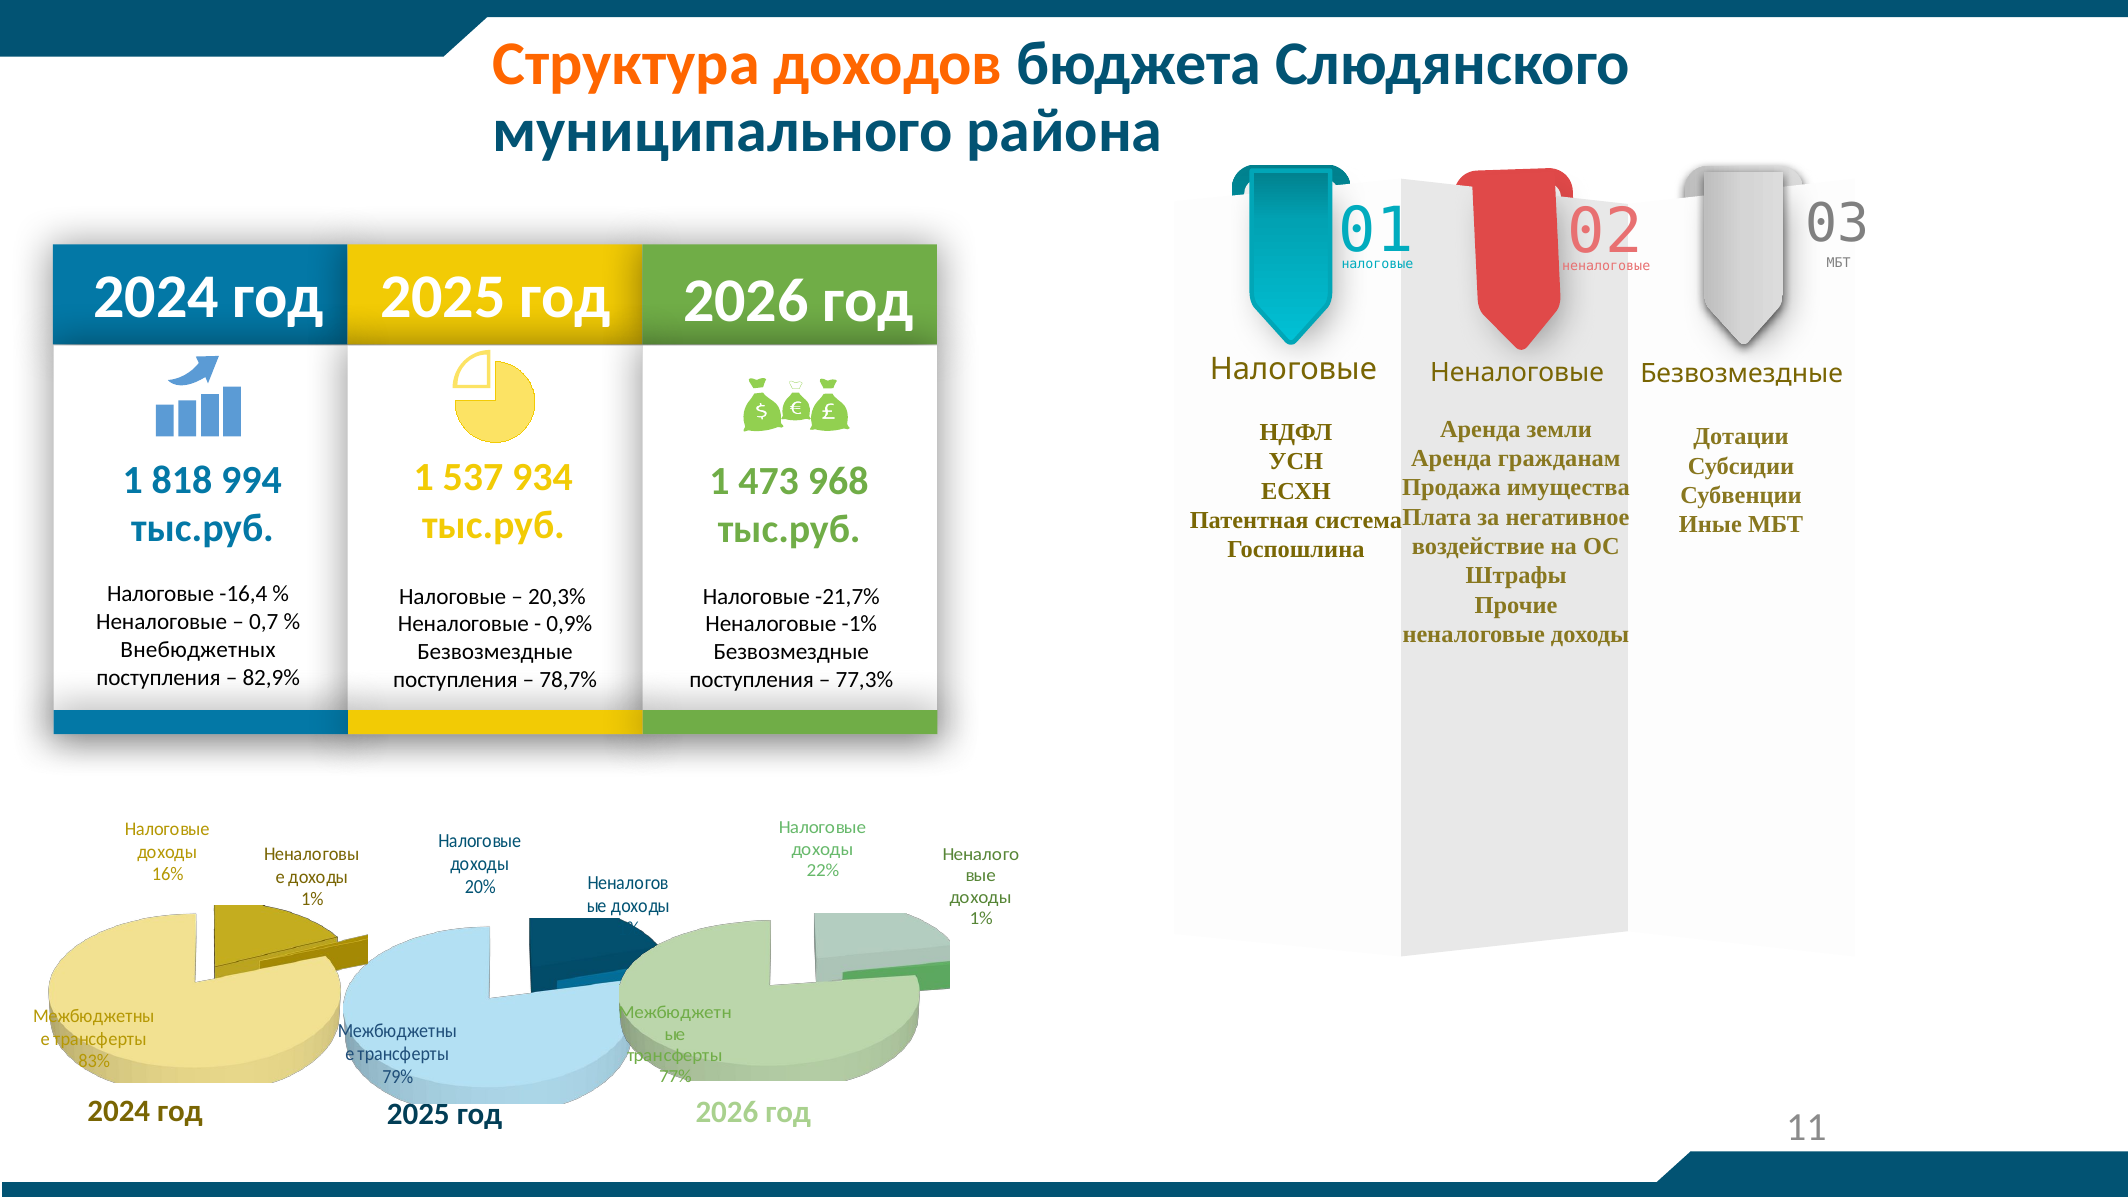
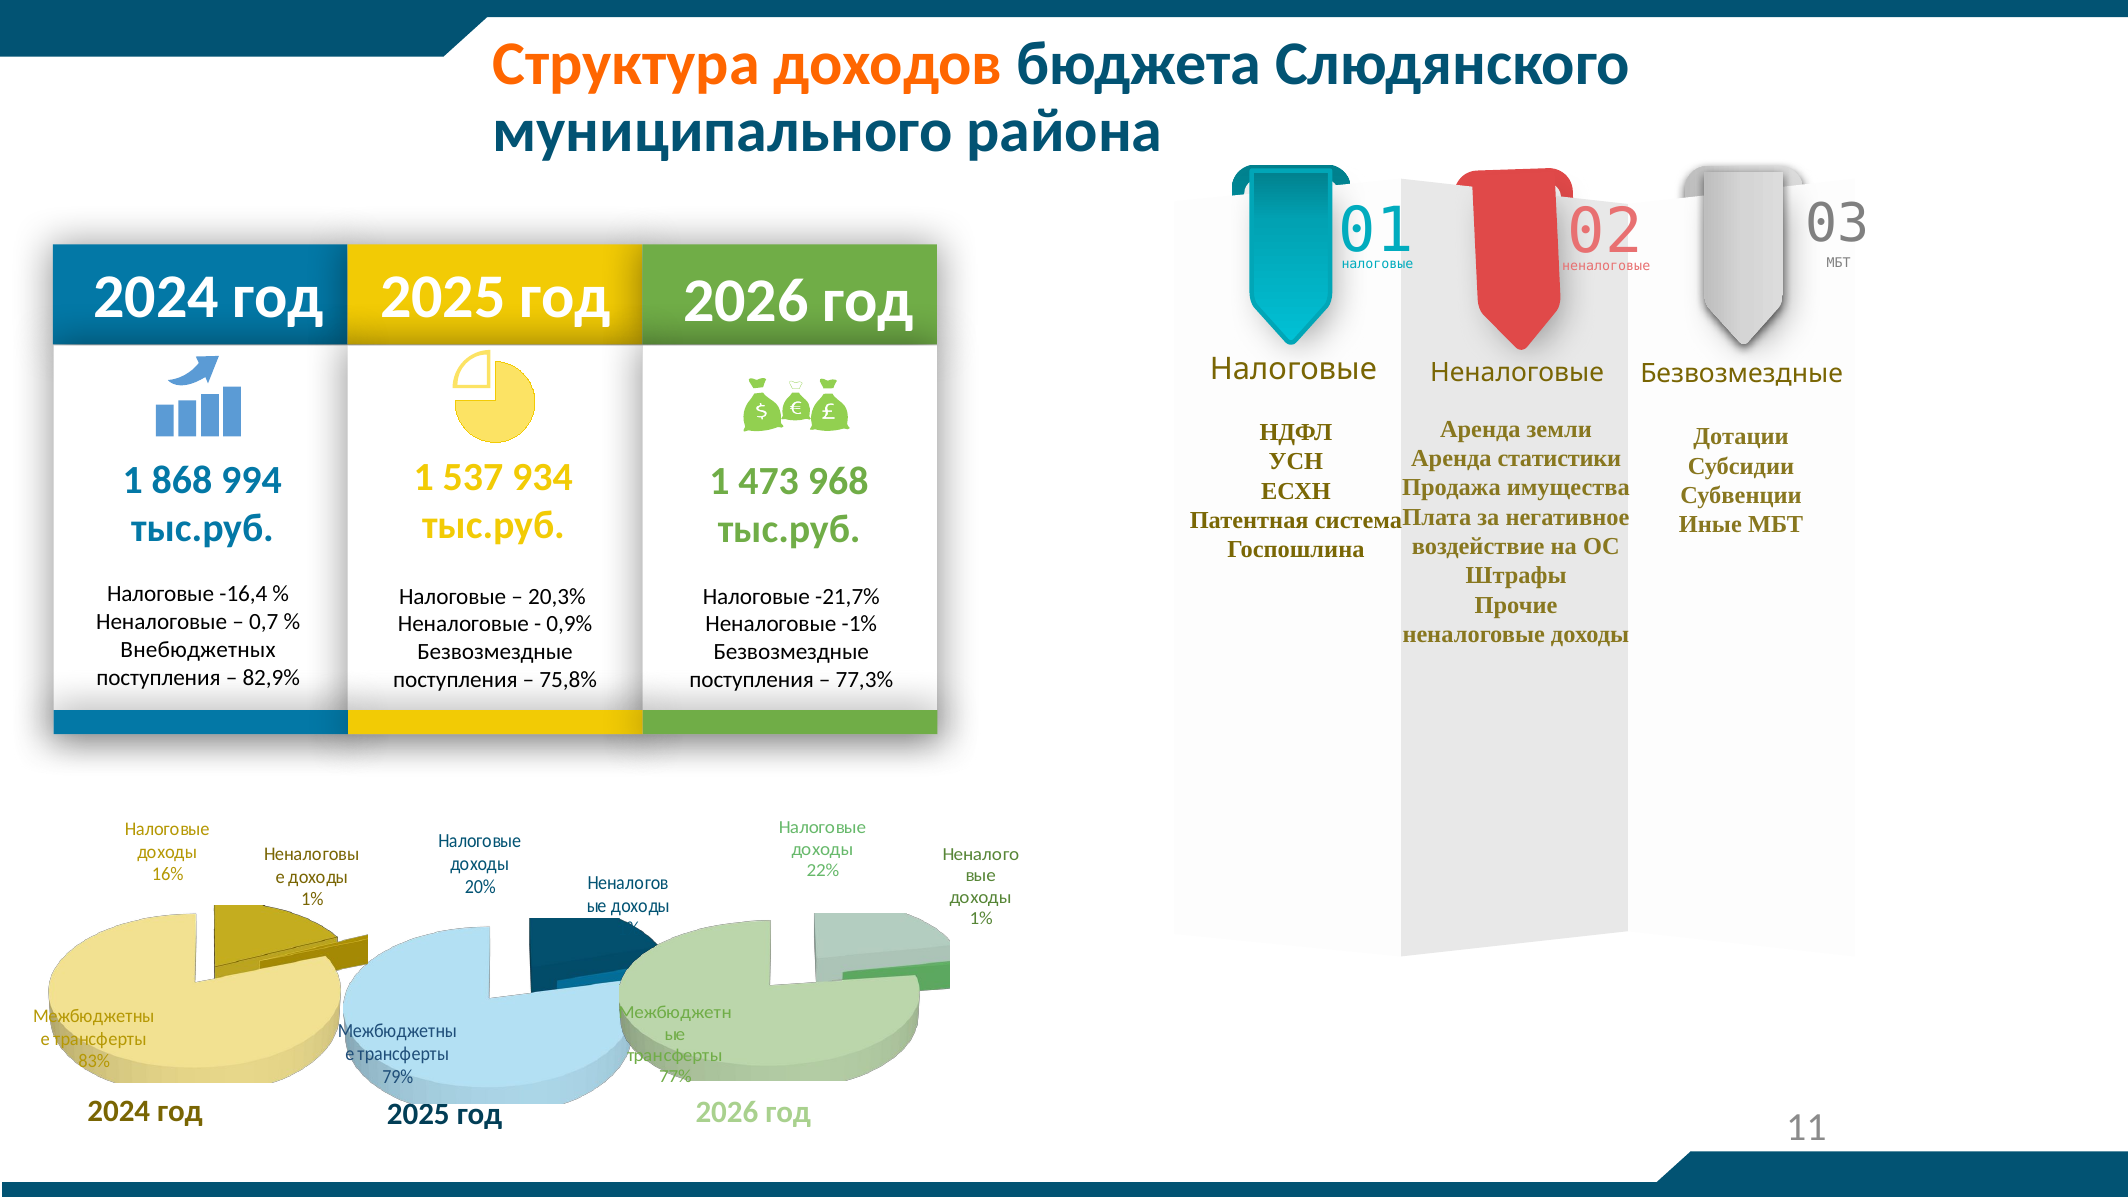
гражданам: гражданам -> статистики
818: 818 -> 868
78,7%: 78,7% -> 75,8%
